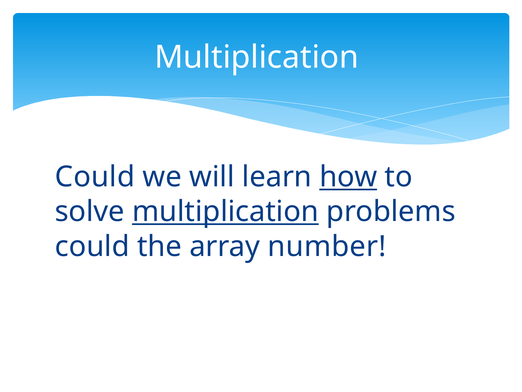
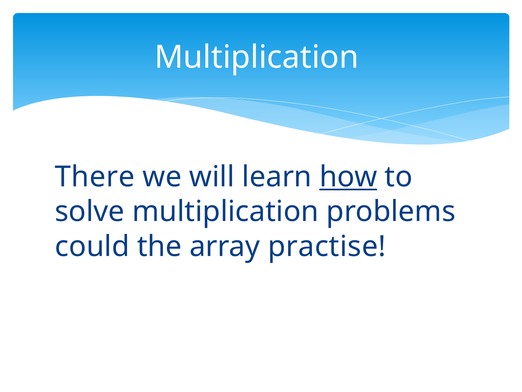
Could at (95, 177): Could -> There
multiplication at (225, 211) underline: present -> none
number: number -> practise
